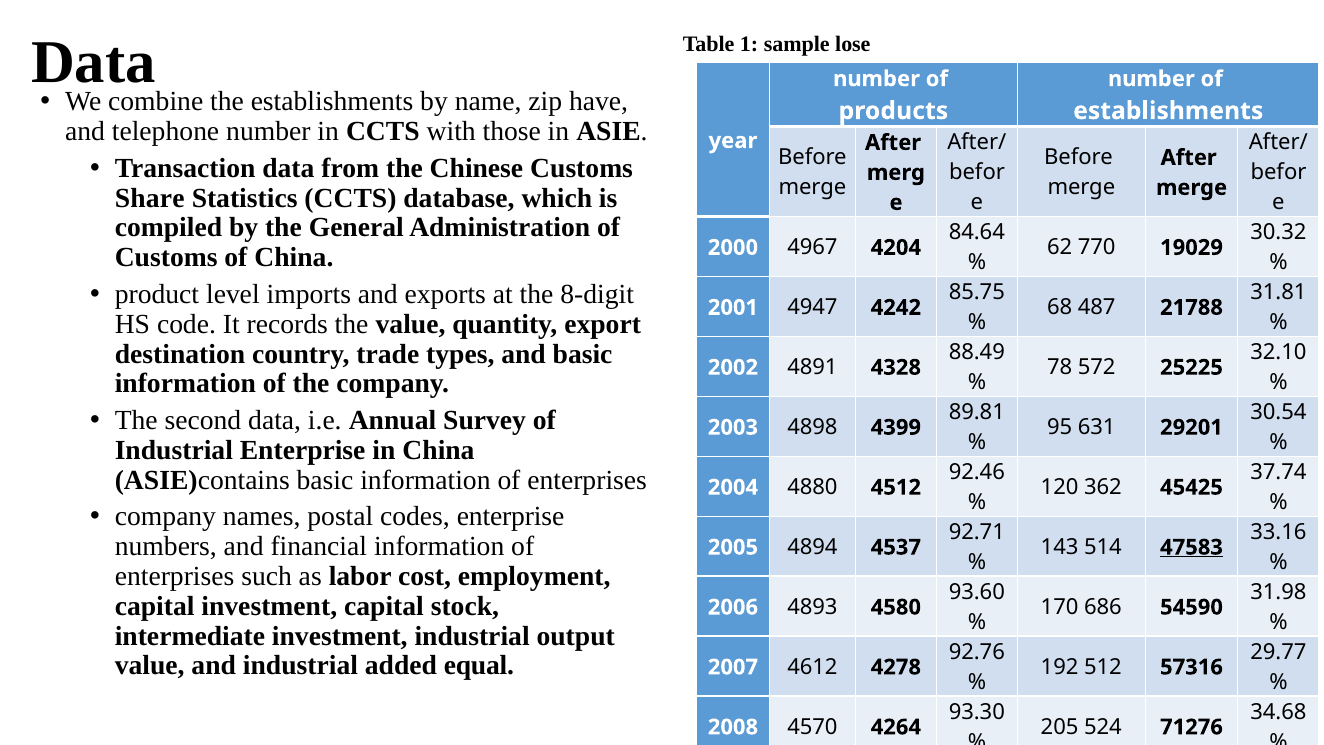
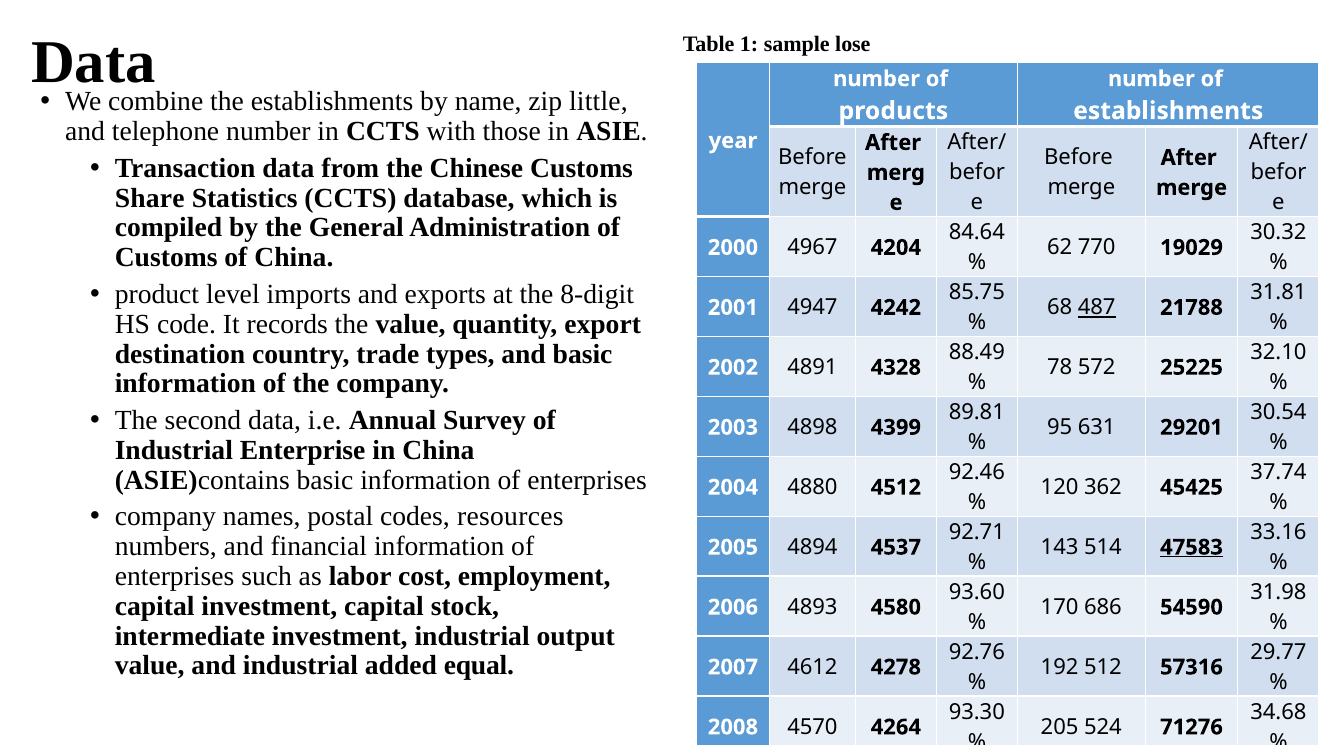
have: have -> little
487 underline: none -> present
codes enterprise: enterprise -> resources
